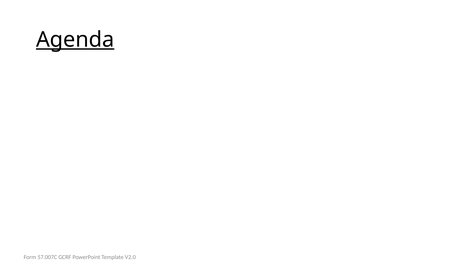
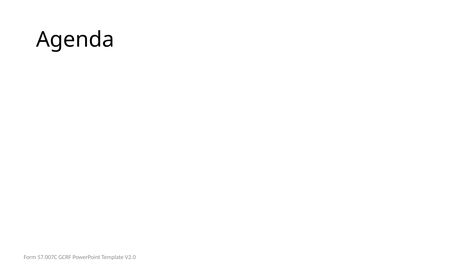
Agenda underline: present -> none
